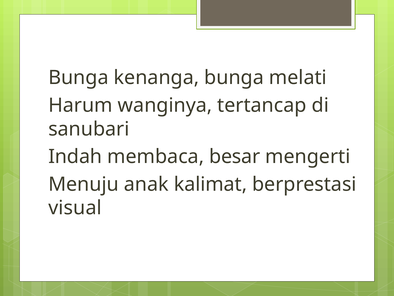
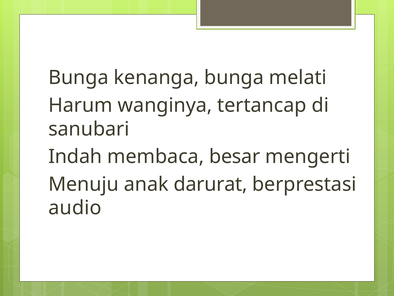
kalimat: kalimat -> darurat
visual: visual -> audio
